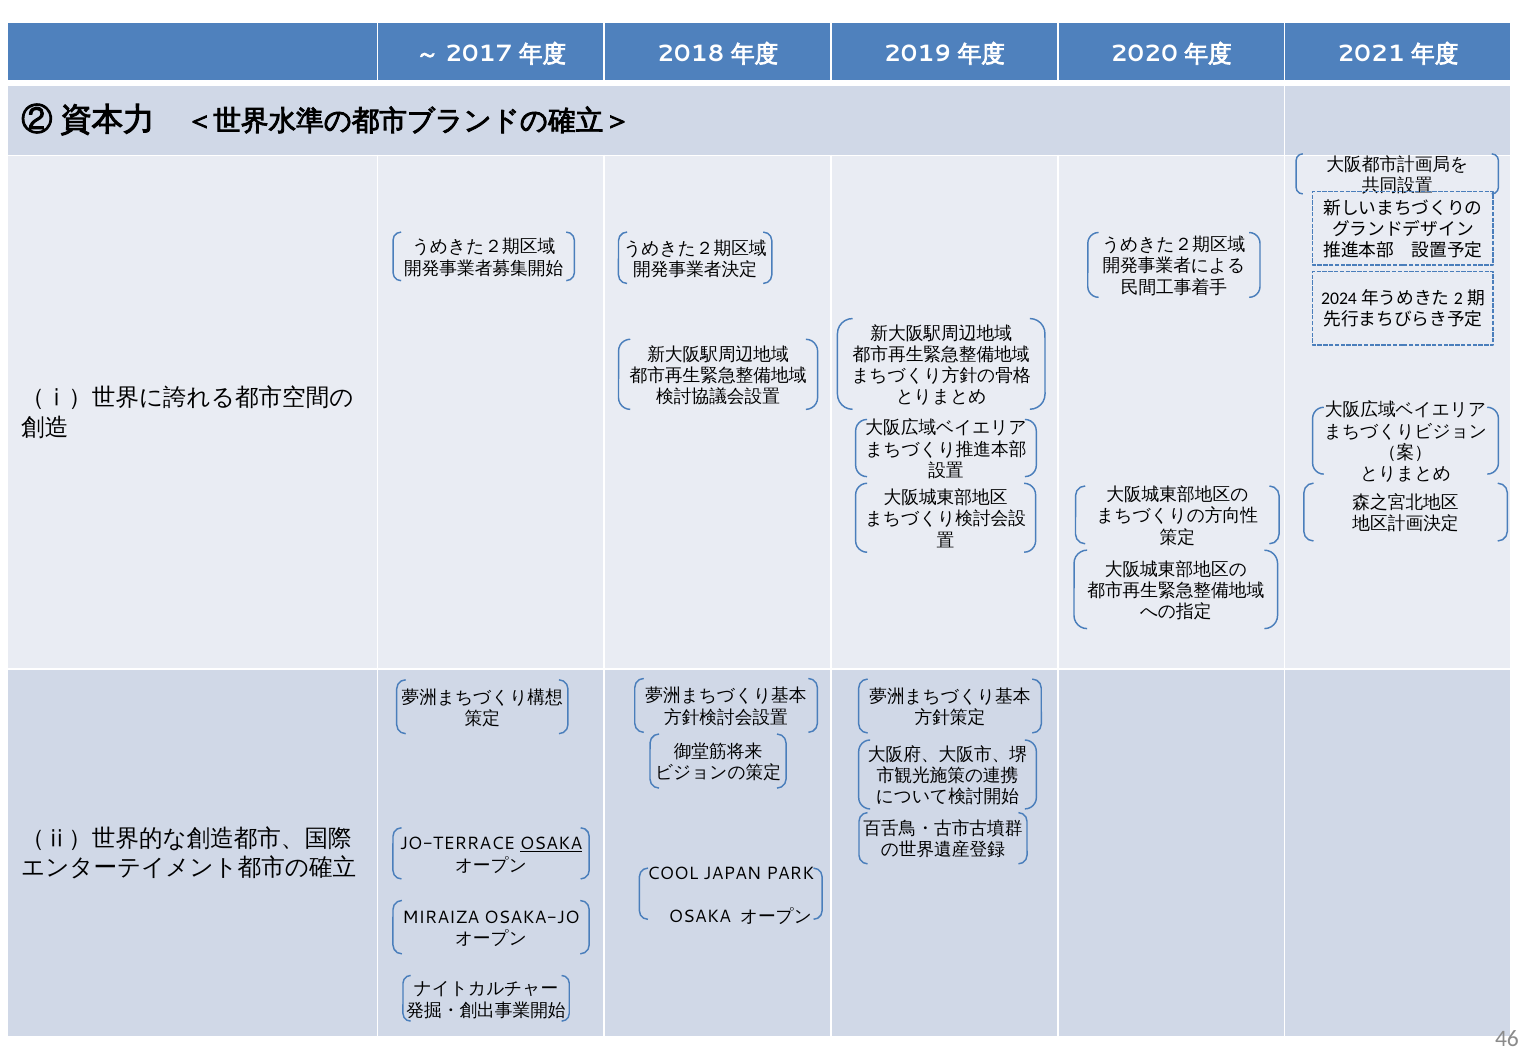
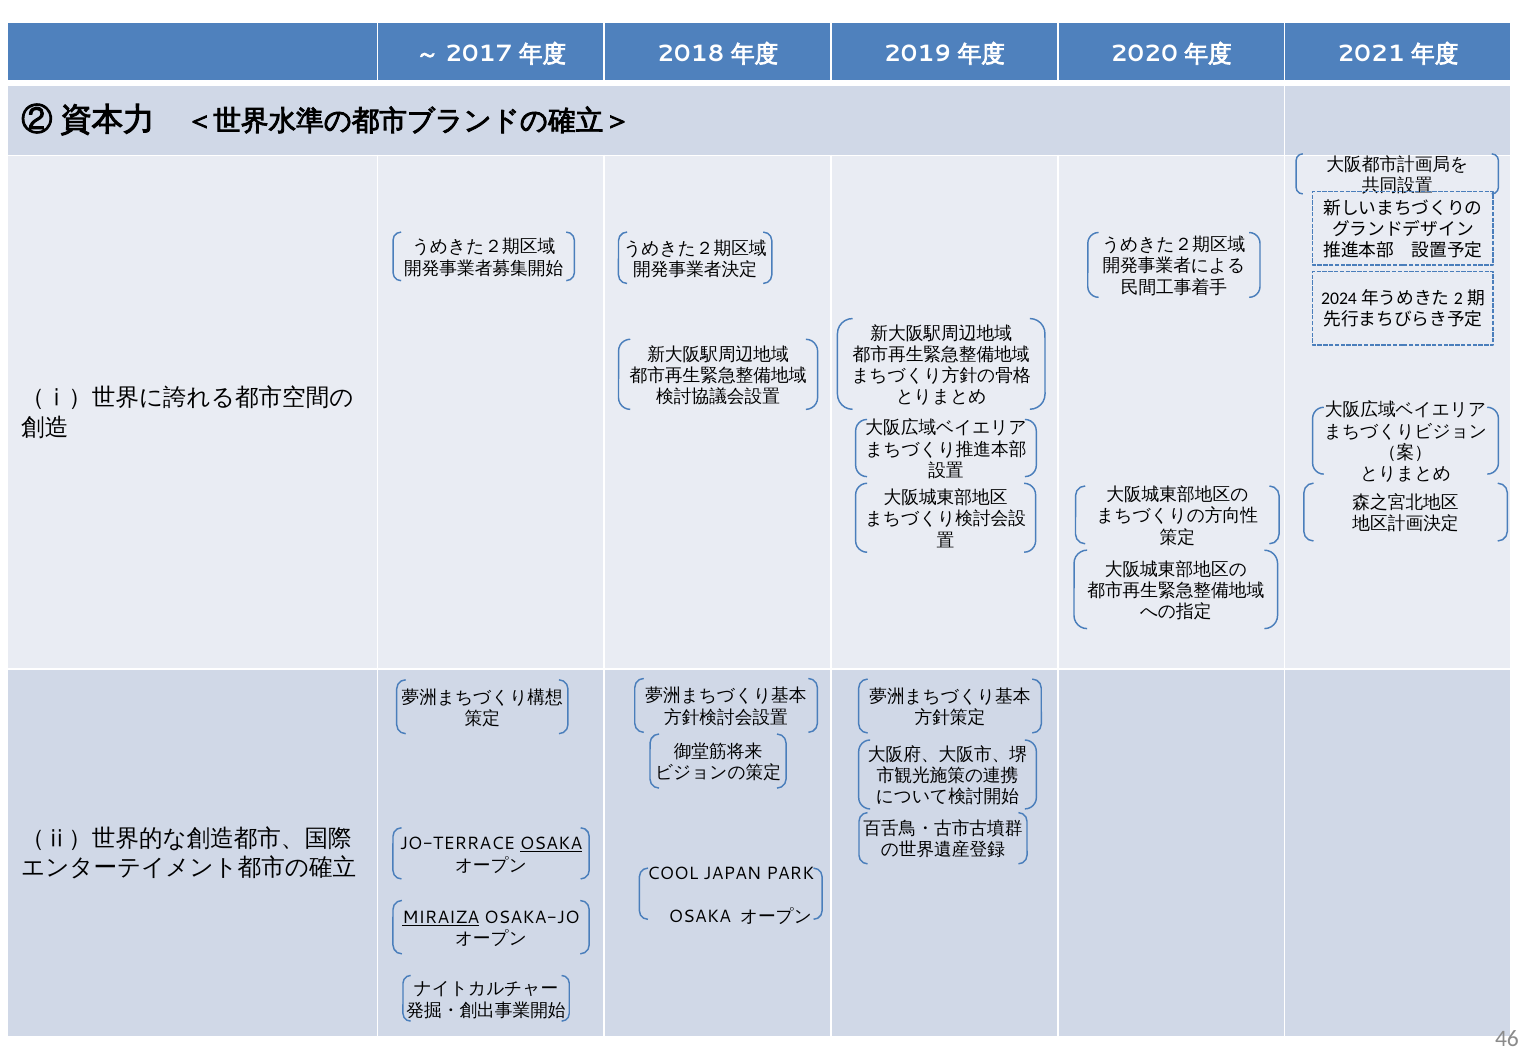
MIRAIZA underline: none -> present
